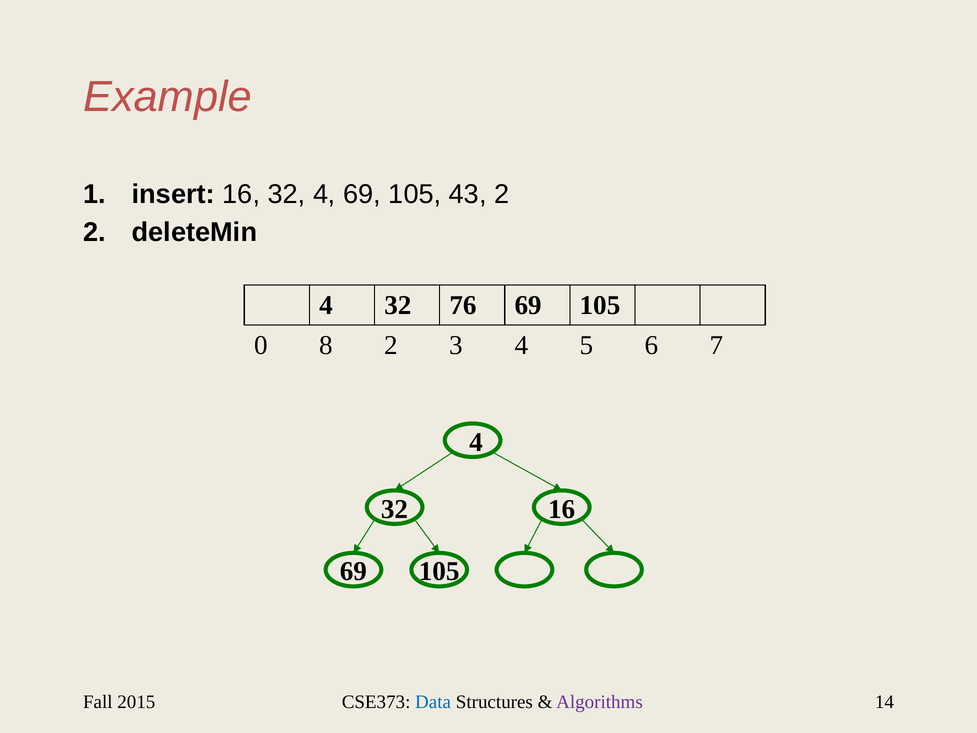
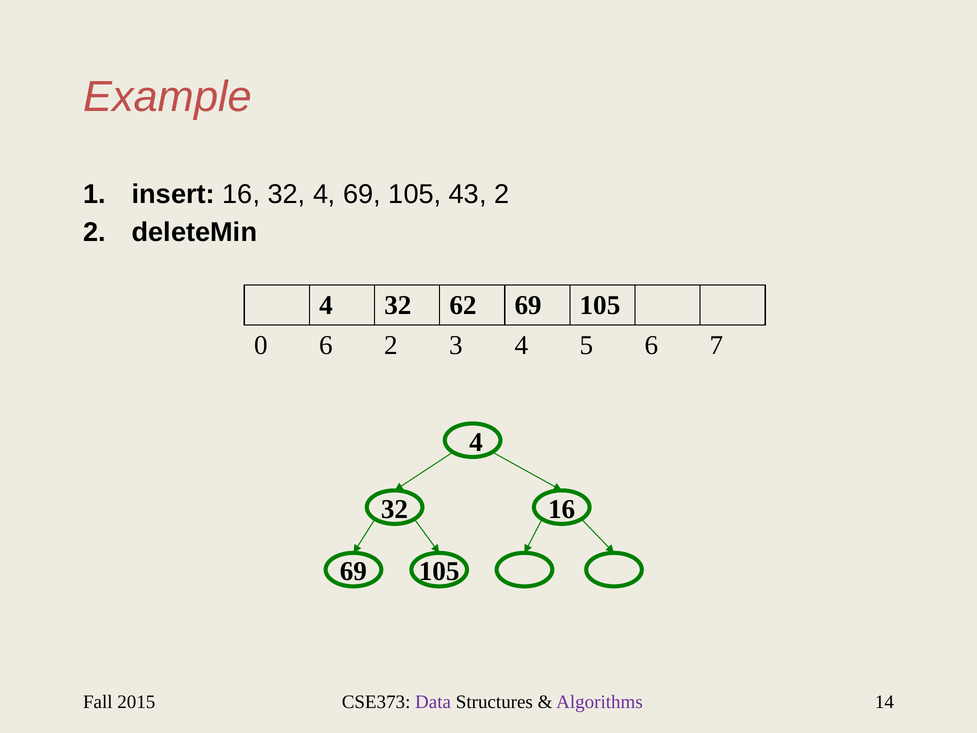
76: 76 -> 62
0 8: 8 -> 6
Data colour: blue -> purple
